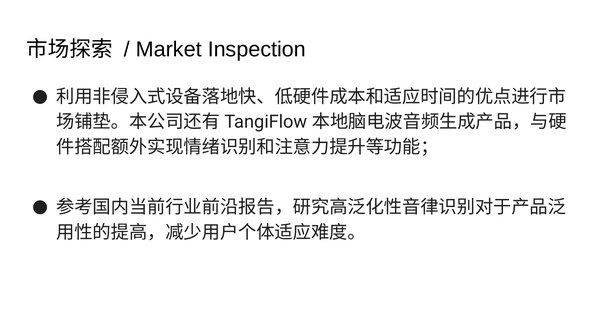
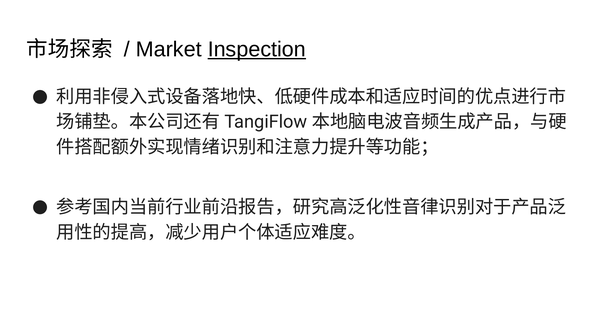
Inspection underline: none -> present
